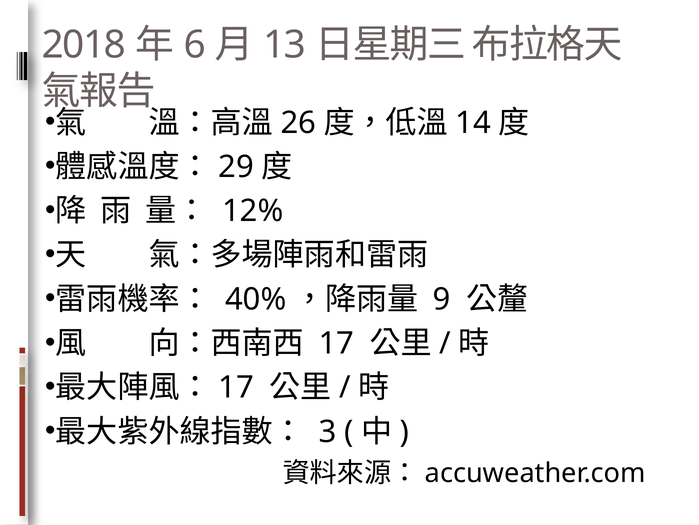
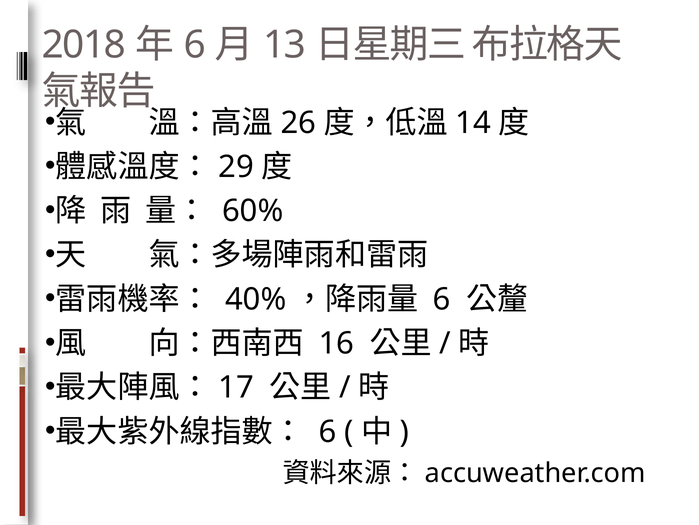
12%: 12% -> 60%
9 at (442, 299): 9 -> 6
17 at (336, 343): 17 -> 16
3 at (327, 431): 3 -> 6
